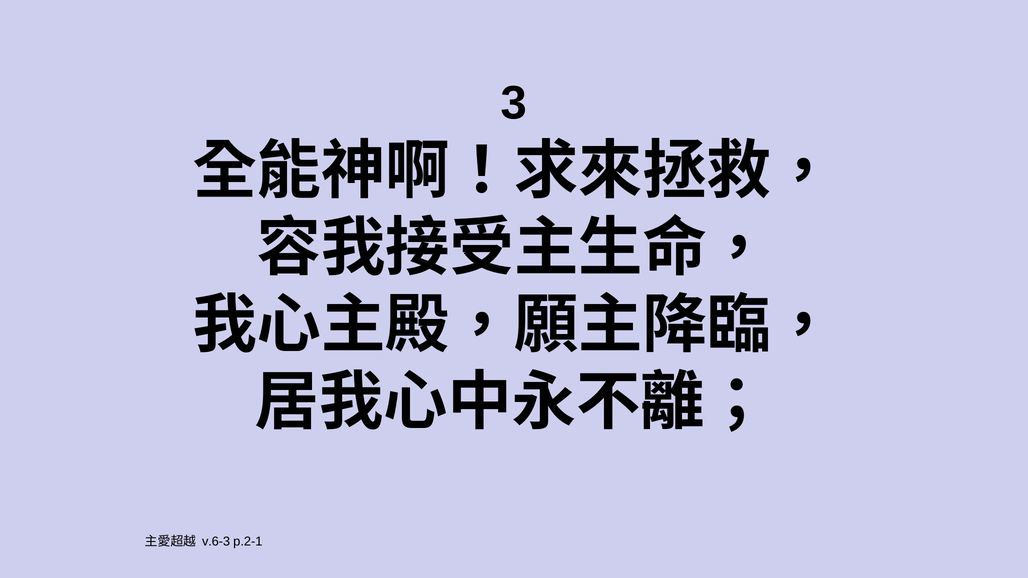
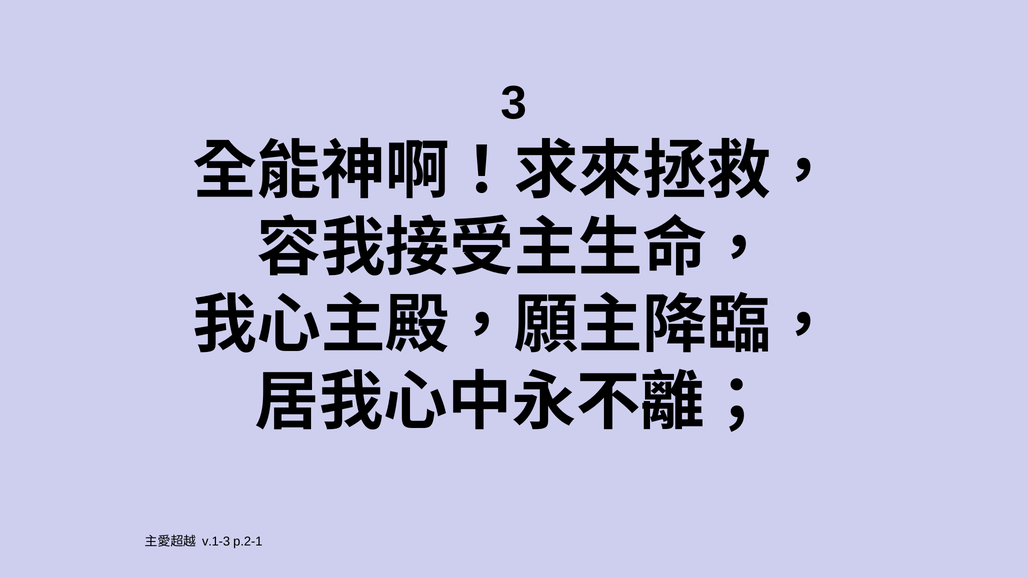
v.6-3: v.6-3 -> v.1-3
